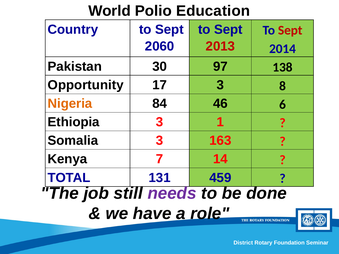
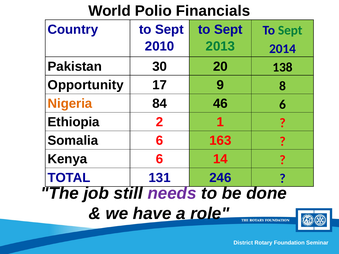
Education: Education -> Financials
Sept at (290, 30) colour: red -> green
2060: 2060 -> 2010
2013 colour: red -> green
97: 97 -> 20
17 3: 3 -> 9
Ethiopia 3: 3 -> 2
Somalia 3: 3 -> 6
Kenya 7: 7 -> 6
459: 459 -> 246
